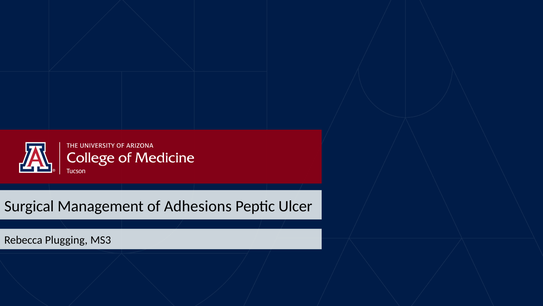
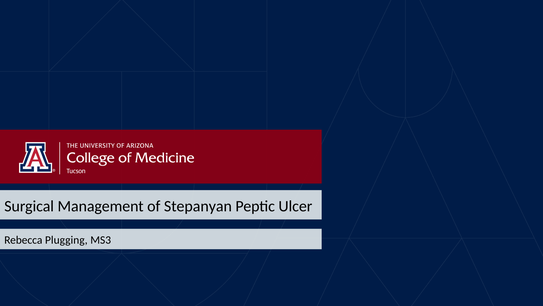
Adhesions: Adhesions -> Stepanyan
